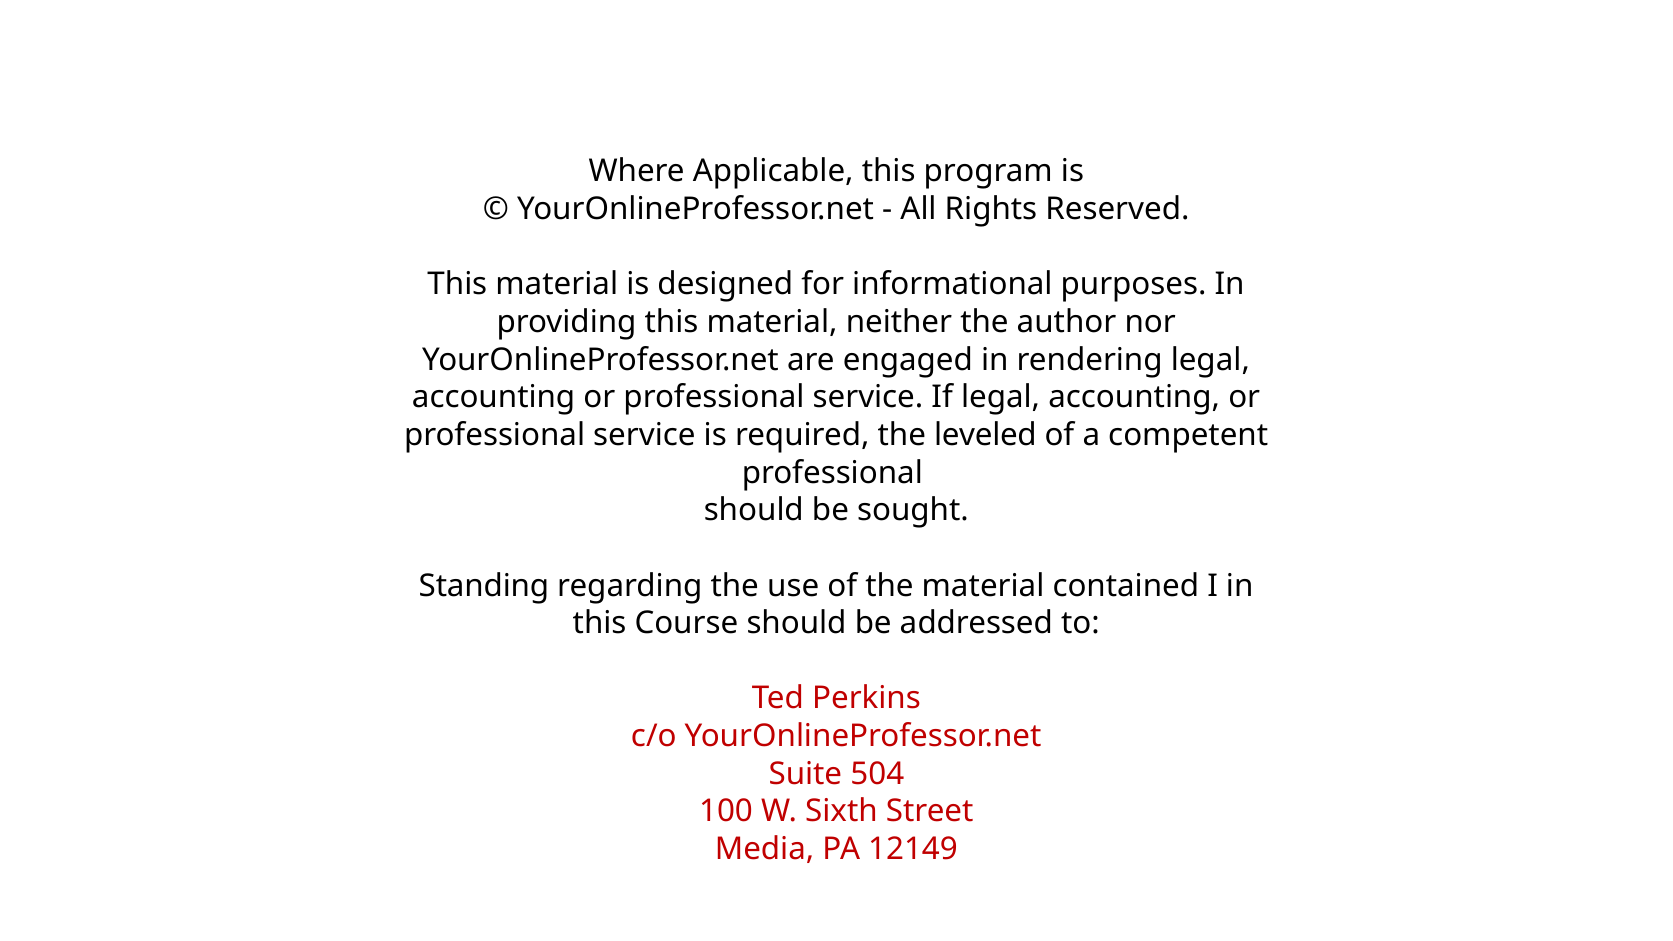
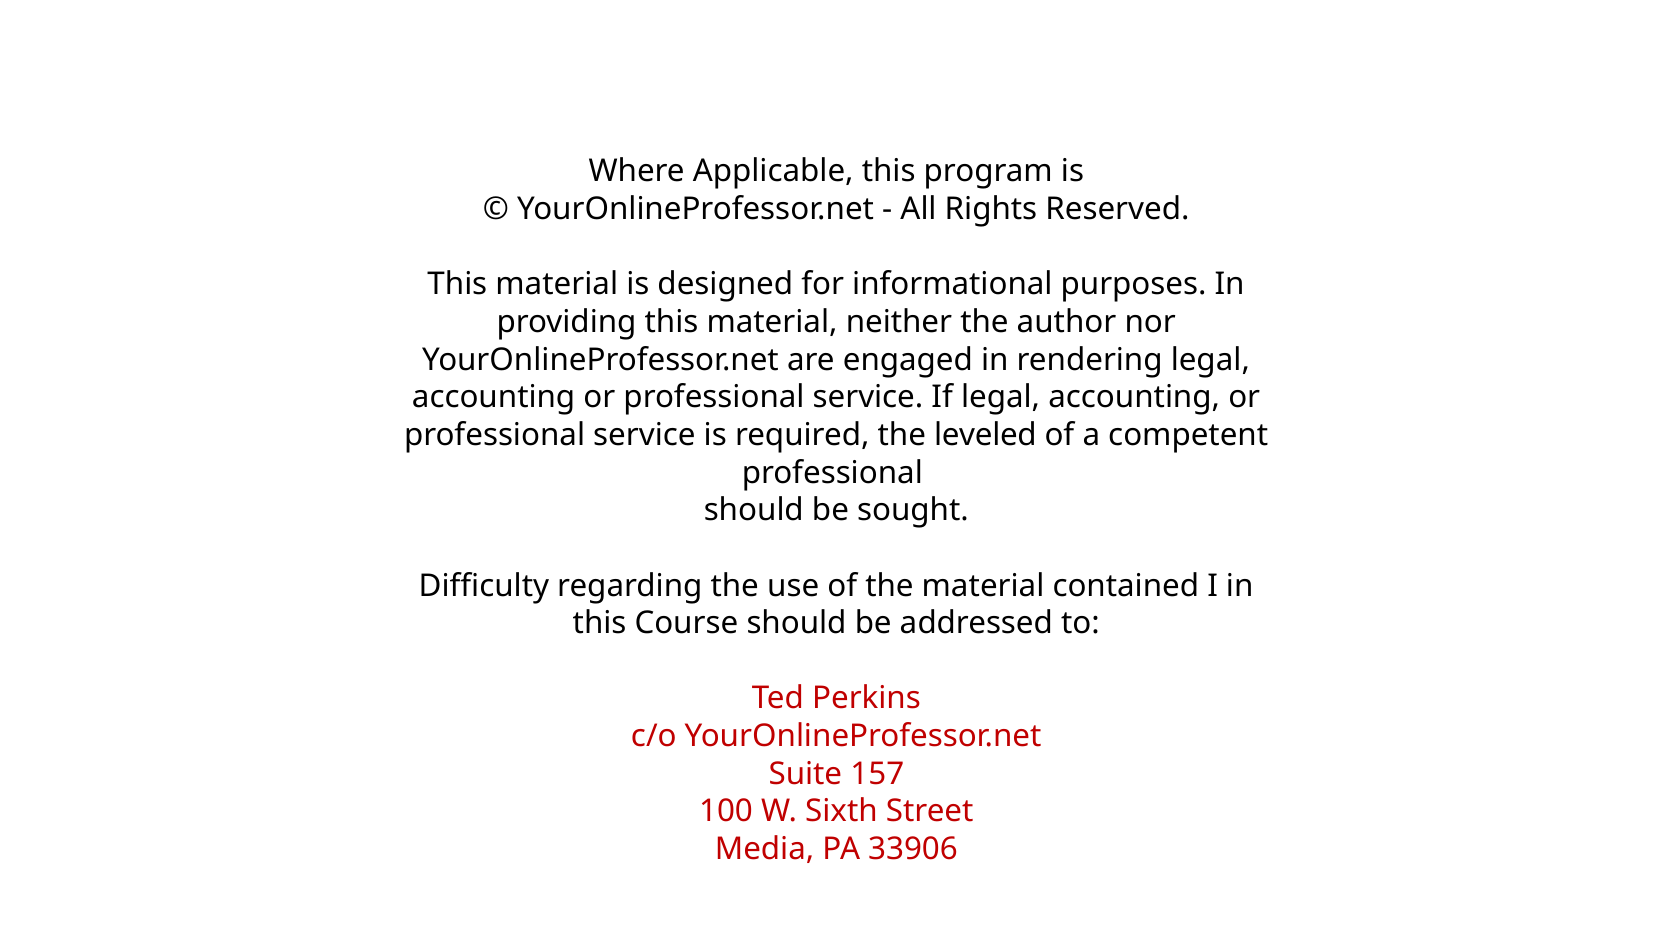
Standing: Standing -> Difficulty
504: 504 -> 157
12149: 12149 -> 33906
